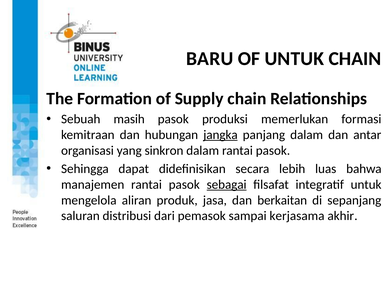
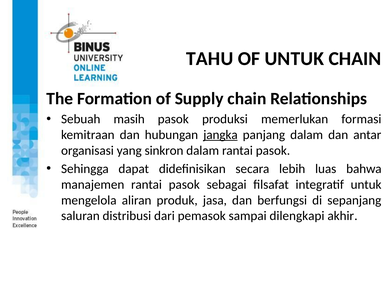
BARU: BARU -> TAHU
sebagai underline: present -> none
berkaitan: berkaitan -> berfungsi
kerjasama: kerjasama -> dilengkapi
